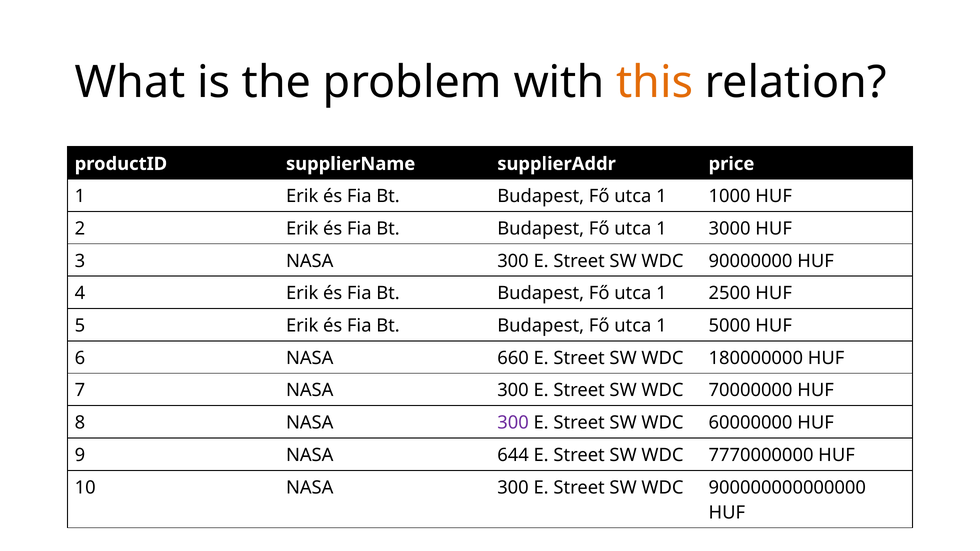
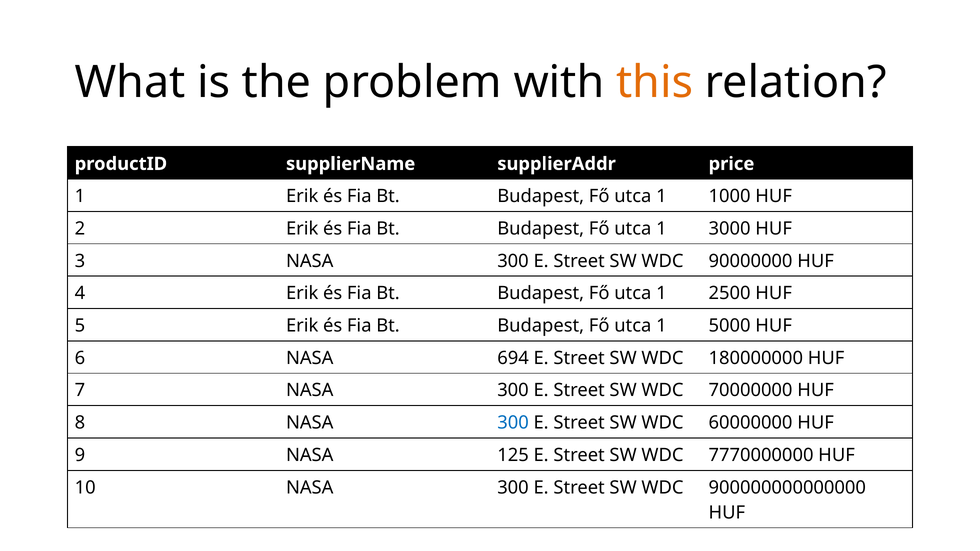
660: 660 -> 694
300 at (513, 423) colour: purple -> blue
644: 644 -> 125
